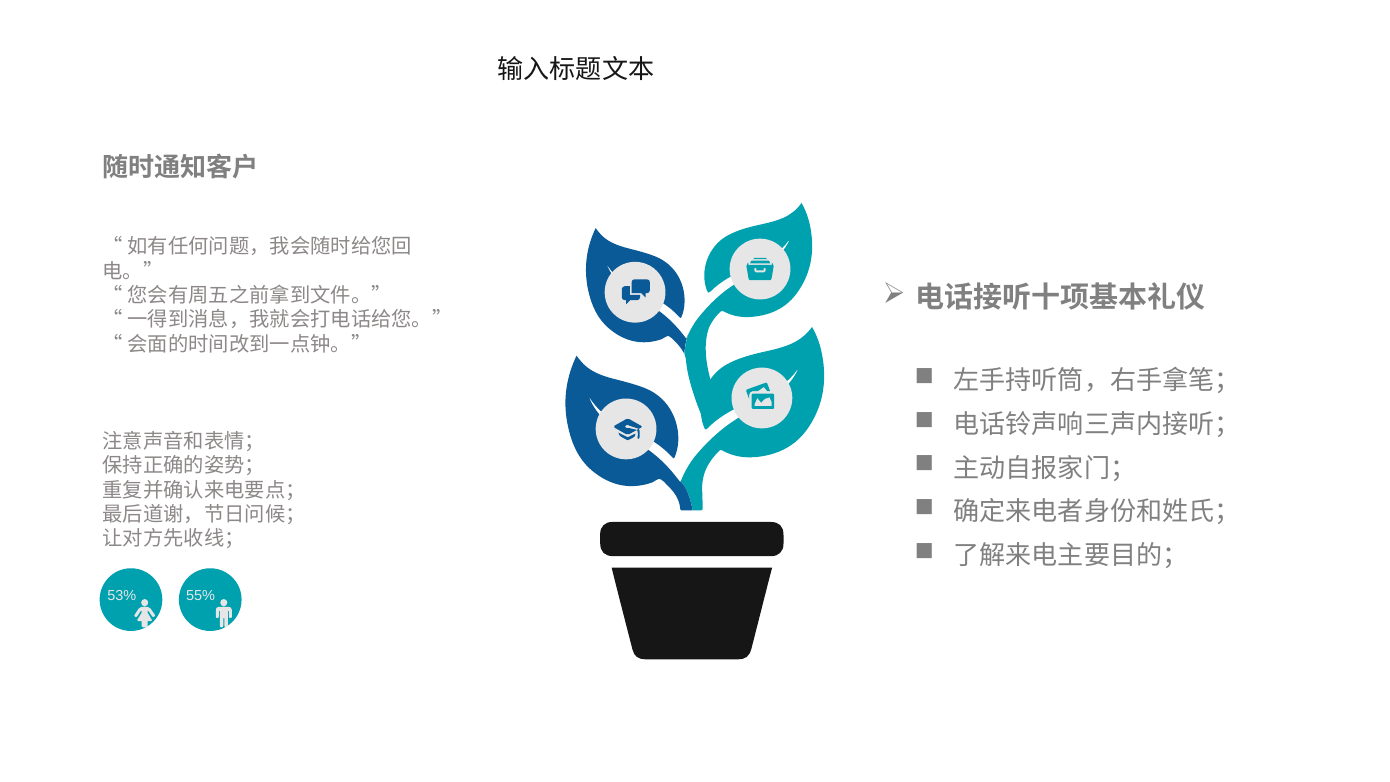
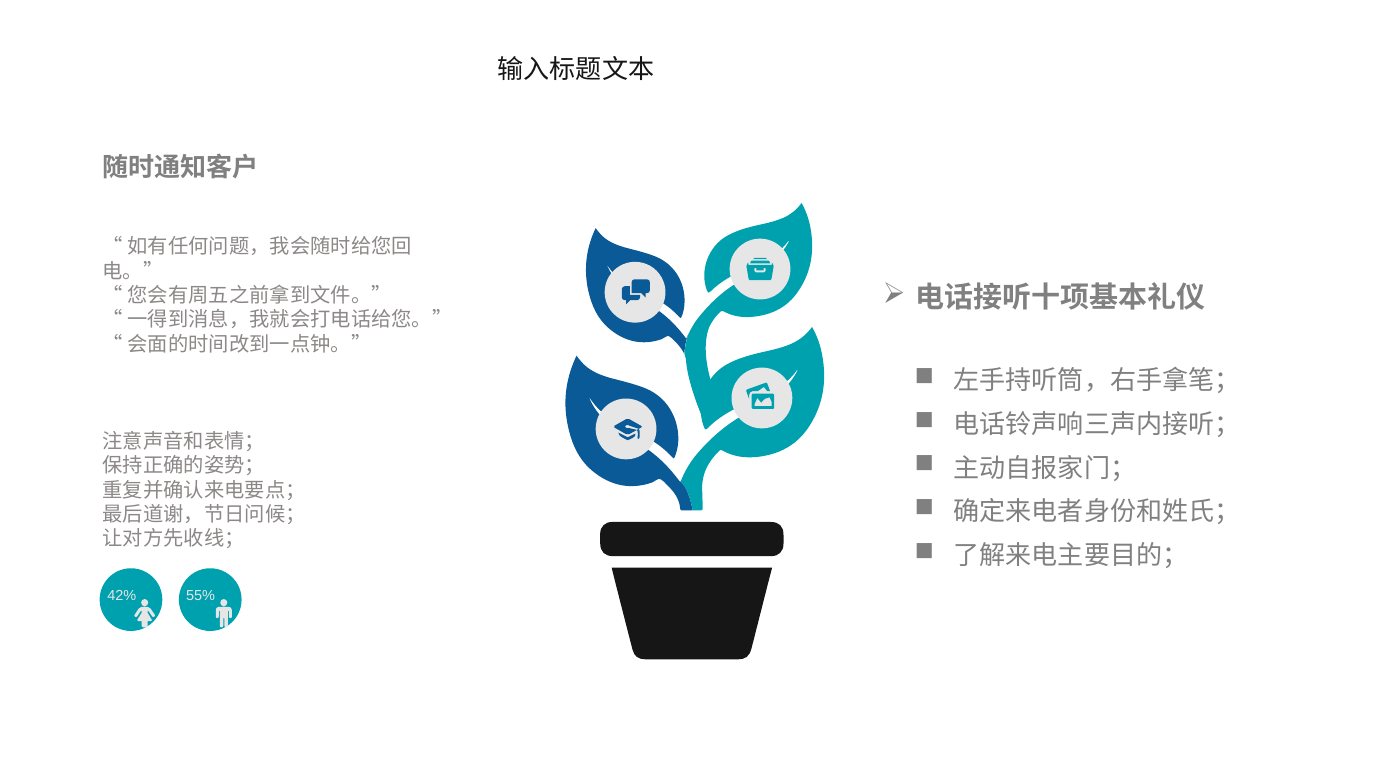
53%: 53% -> 42%
